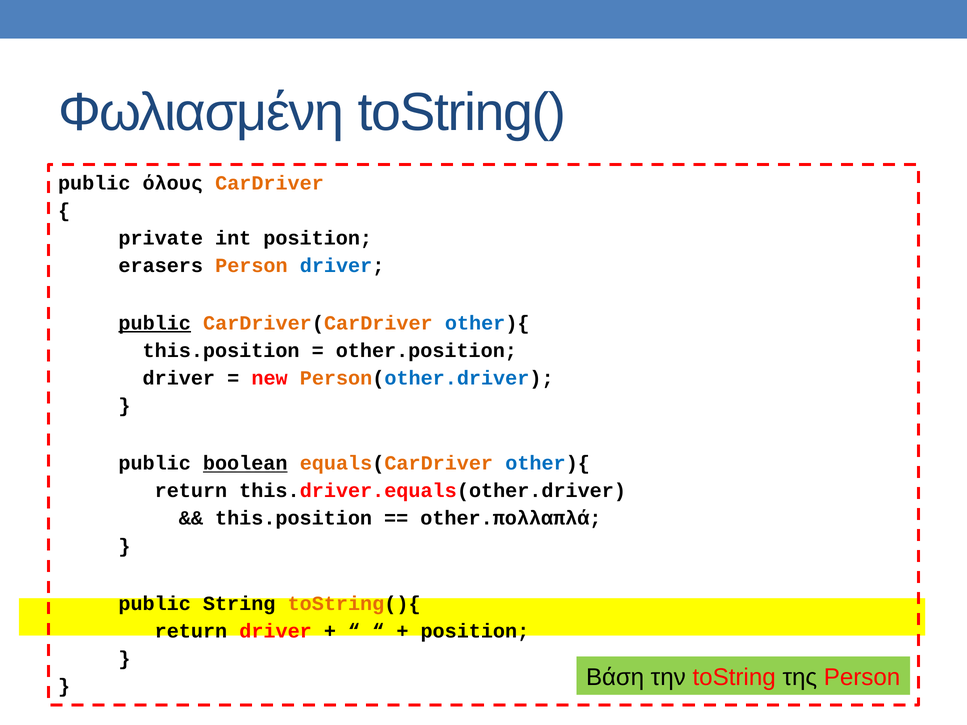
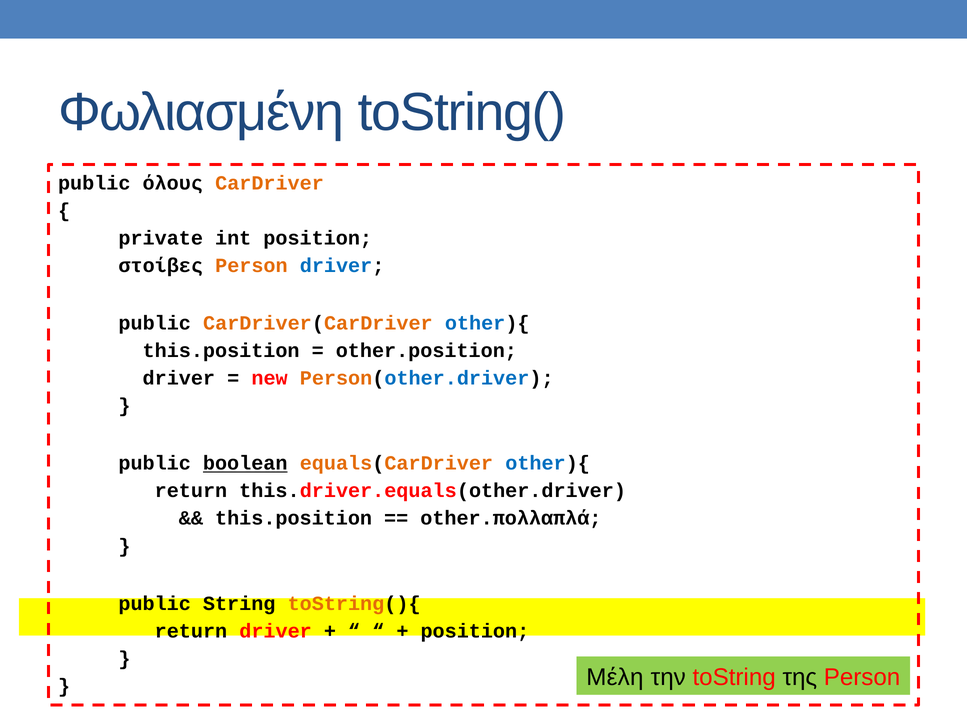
erasers: erasers -> στοίβες
public at (155, 323) underline: present -> none
Βάση: Βάση -> Μέλη
